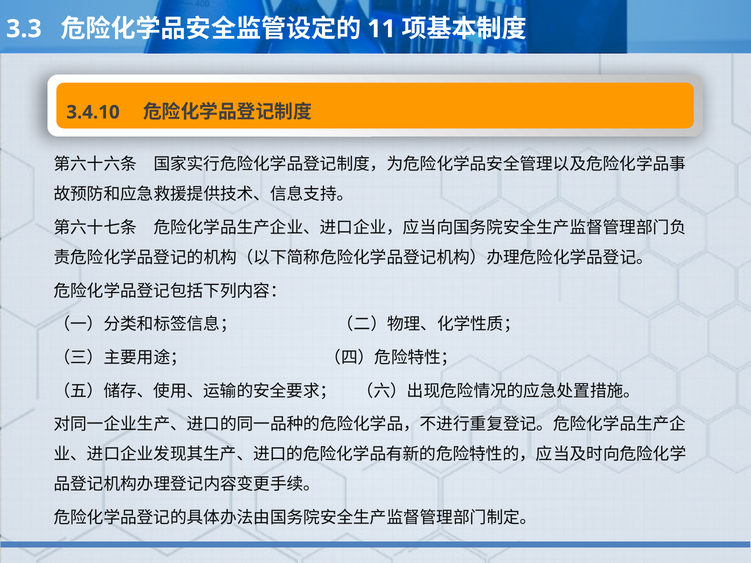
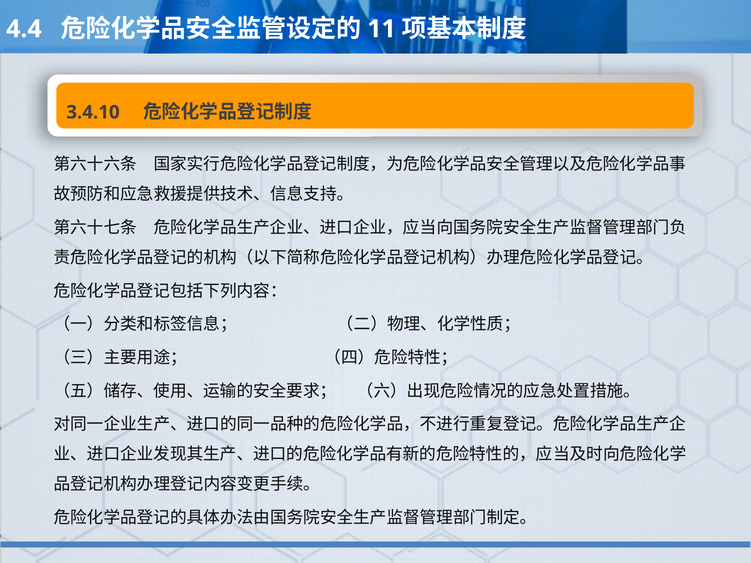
3.3: 3.3 -> 4.4
